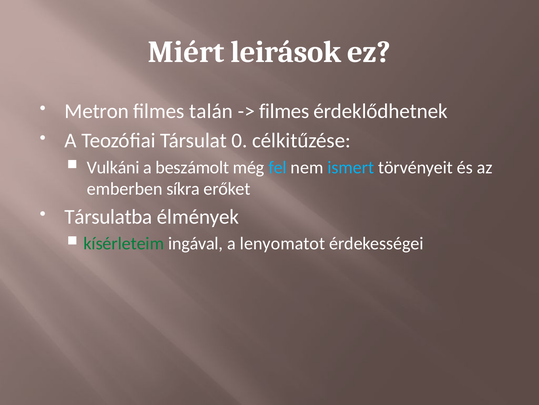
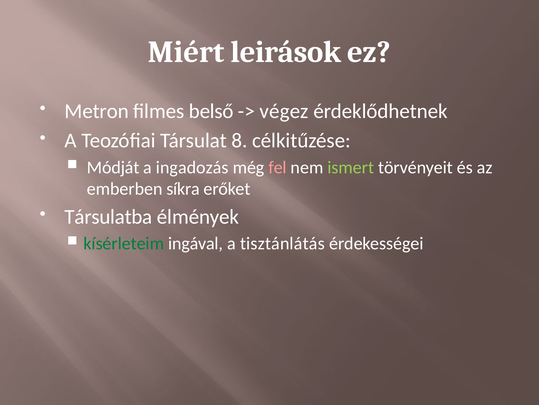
talán: talán -> belső
filmes at (284, 111): filmes -> végez
0: 0 -> 8
Vulkáni: Vulkáni -> Módját
beszámolt: beszámolt -> ingadozás
fel colour: light blue -> pink
ismert colour: light blue -> light green
lenyomatot: lenyomatot -> tisztánlátás
